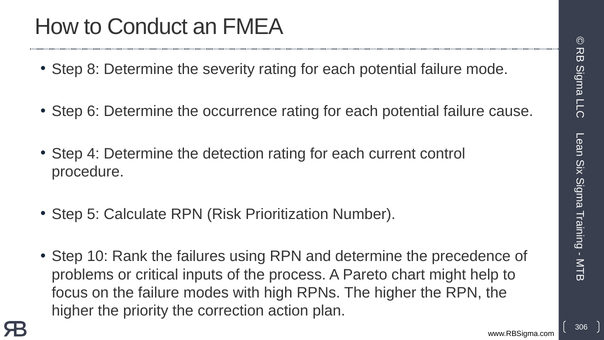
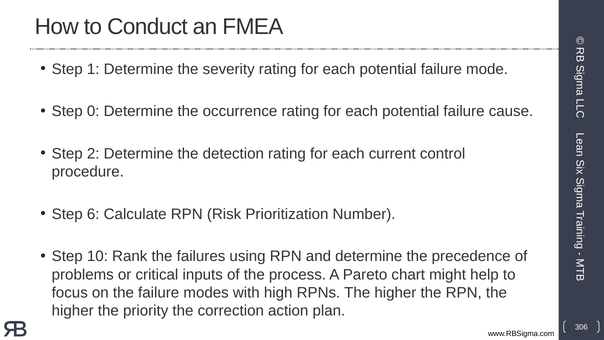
8: 8 -> 1
6: 6 -> 0
4: 4 -> 2
5: 5 -> 6
